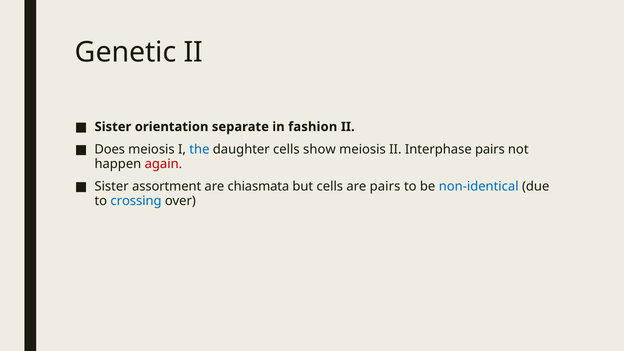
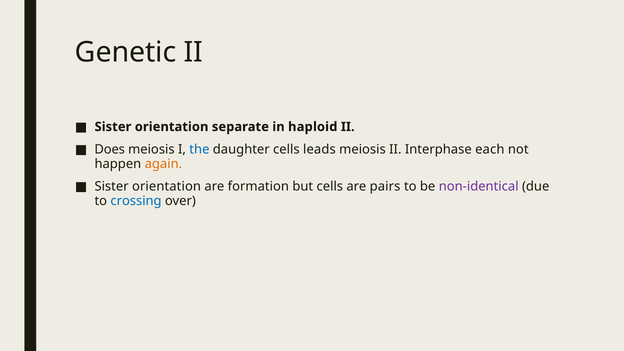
fashion: fashion -> haploid
show: show -> leads
Interphase pairs: pairs -> each
again colour: red -> orange
assortment at (167, 186): assortment -> orientation
chiasmata: chiasmata -> formation
non-identical colour: blue -> purple
